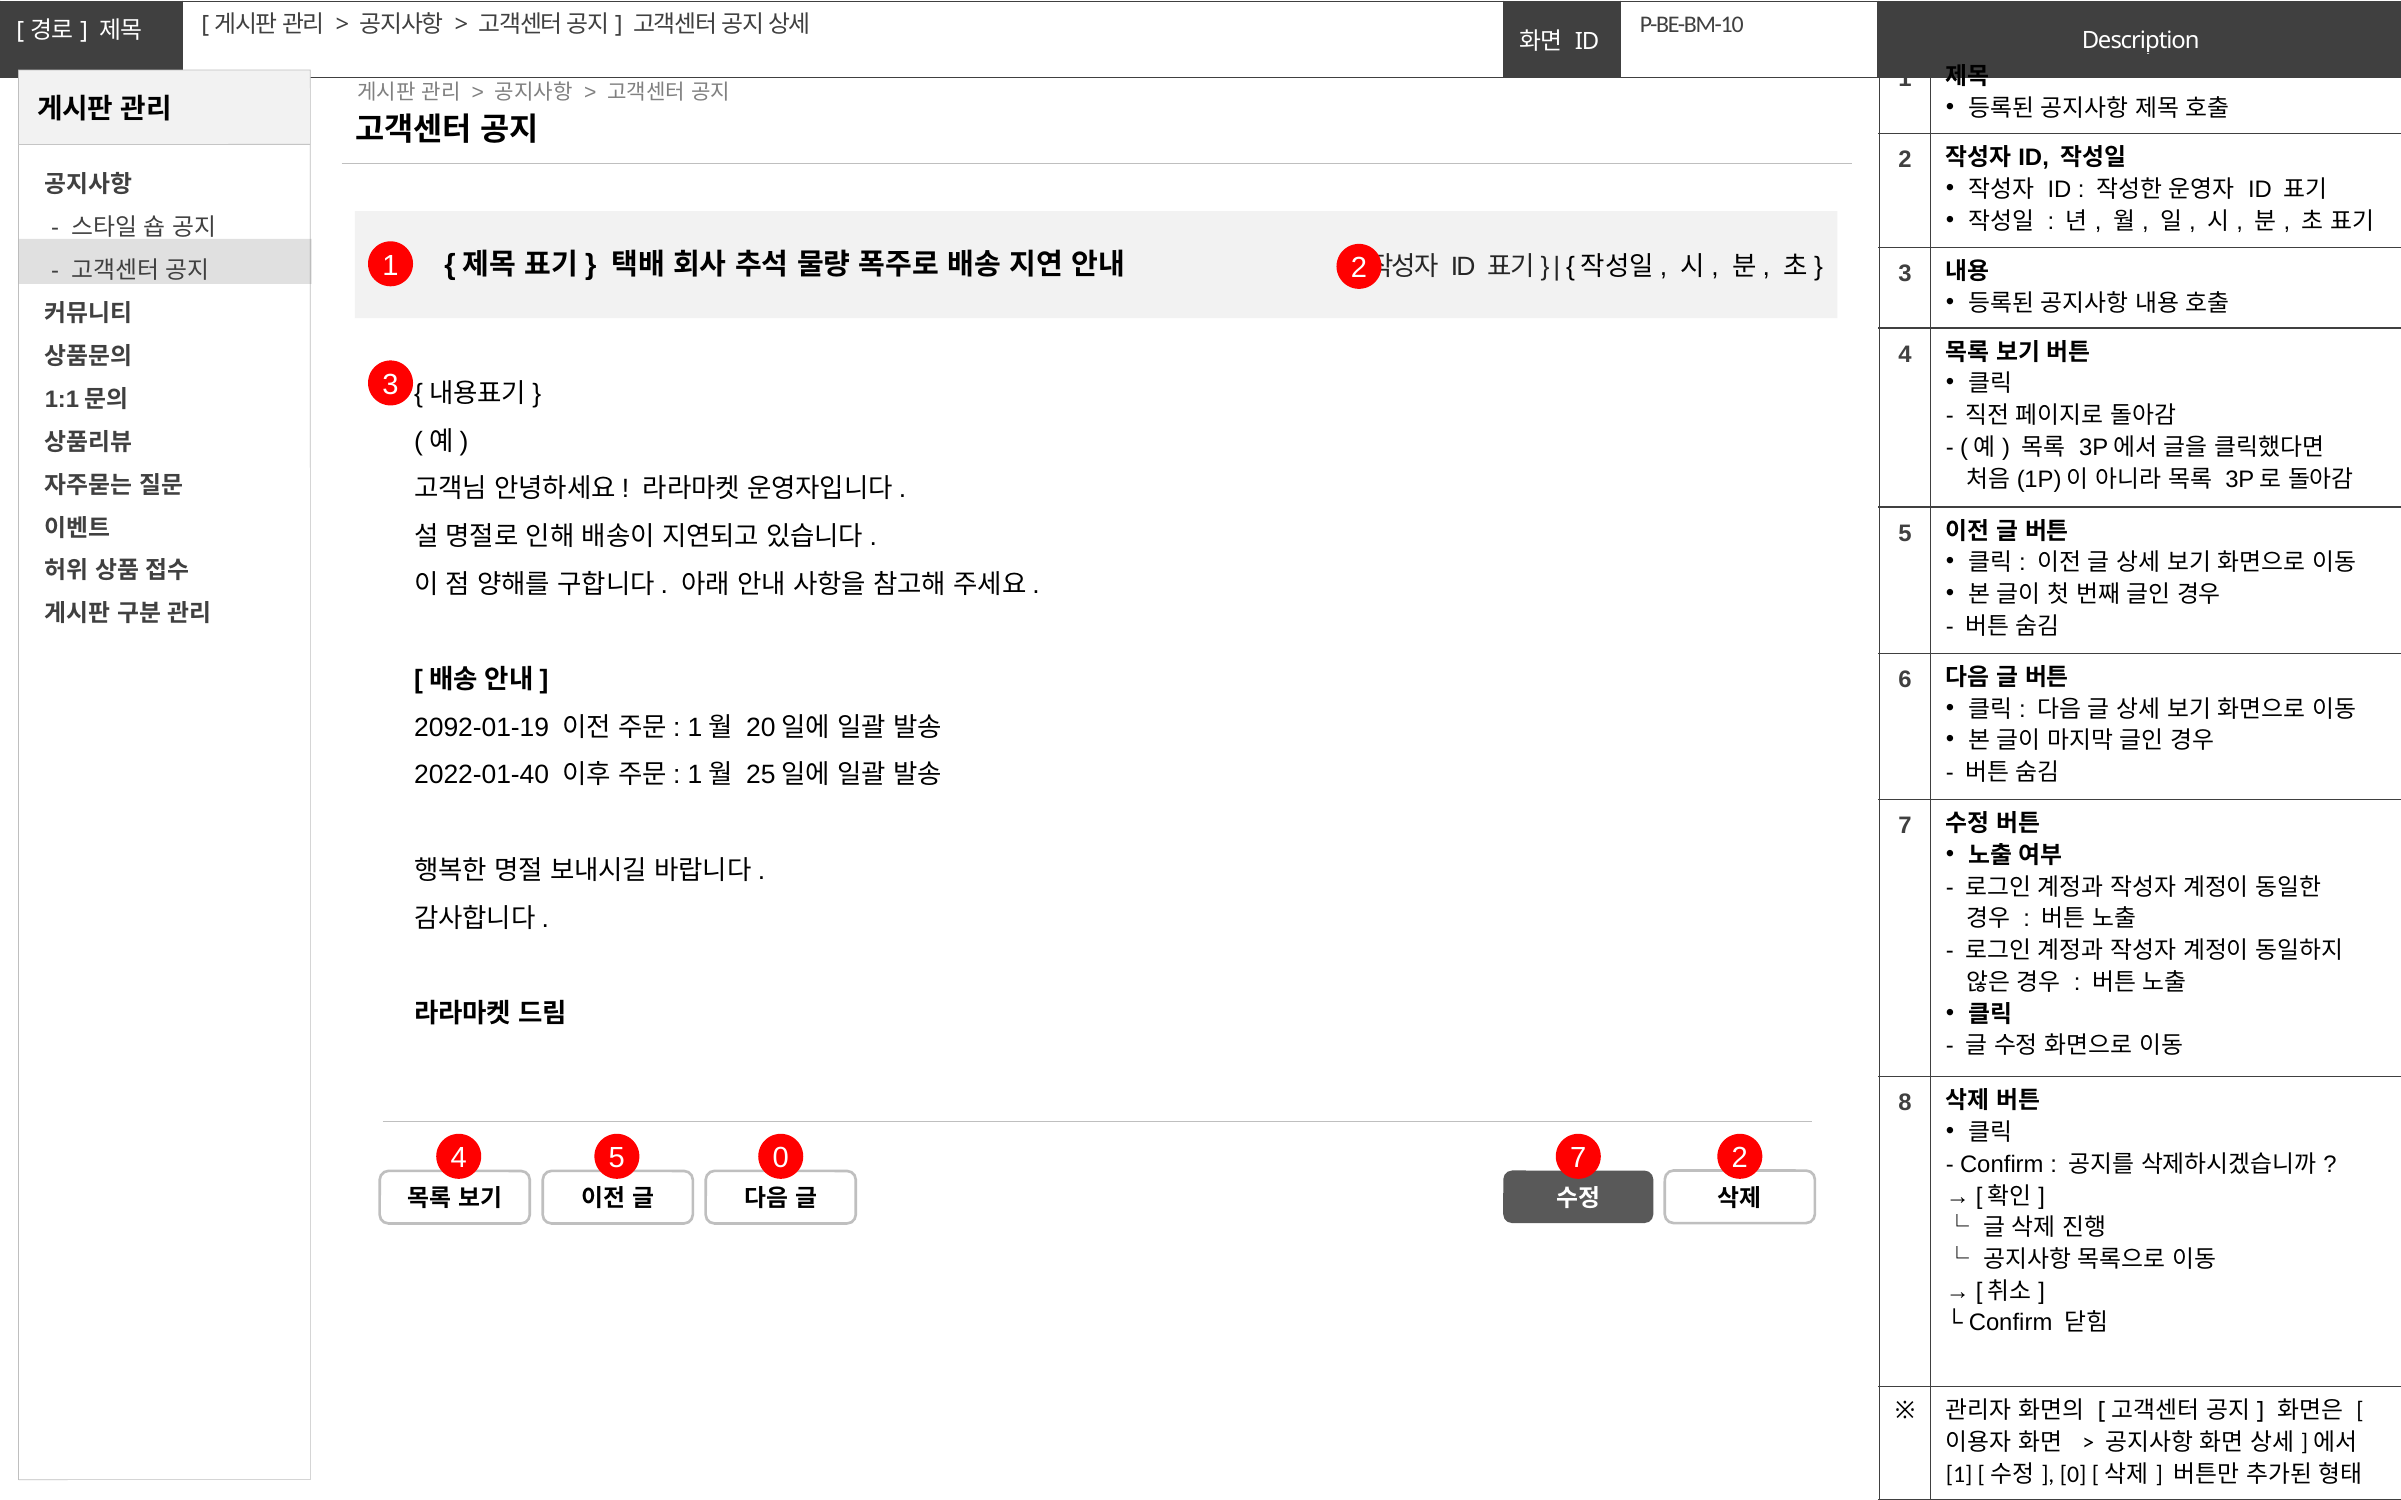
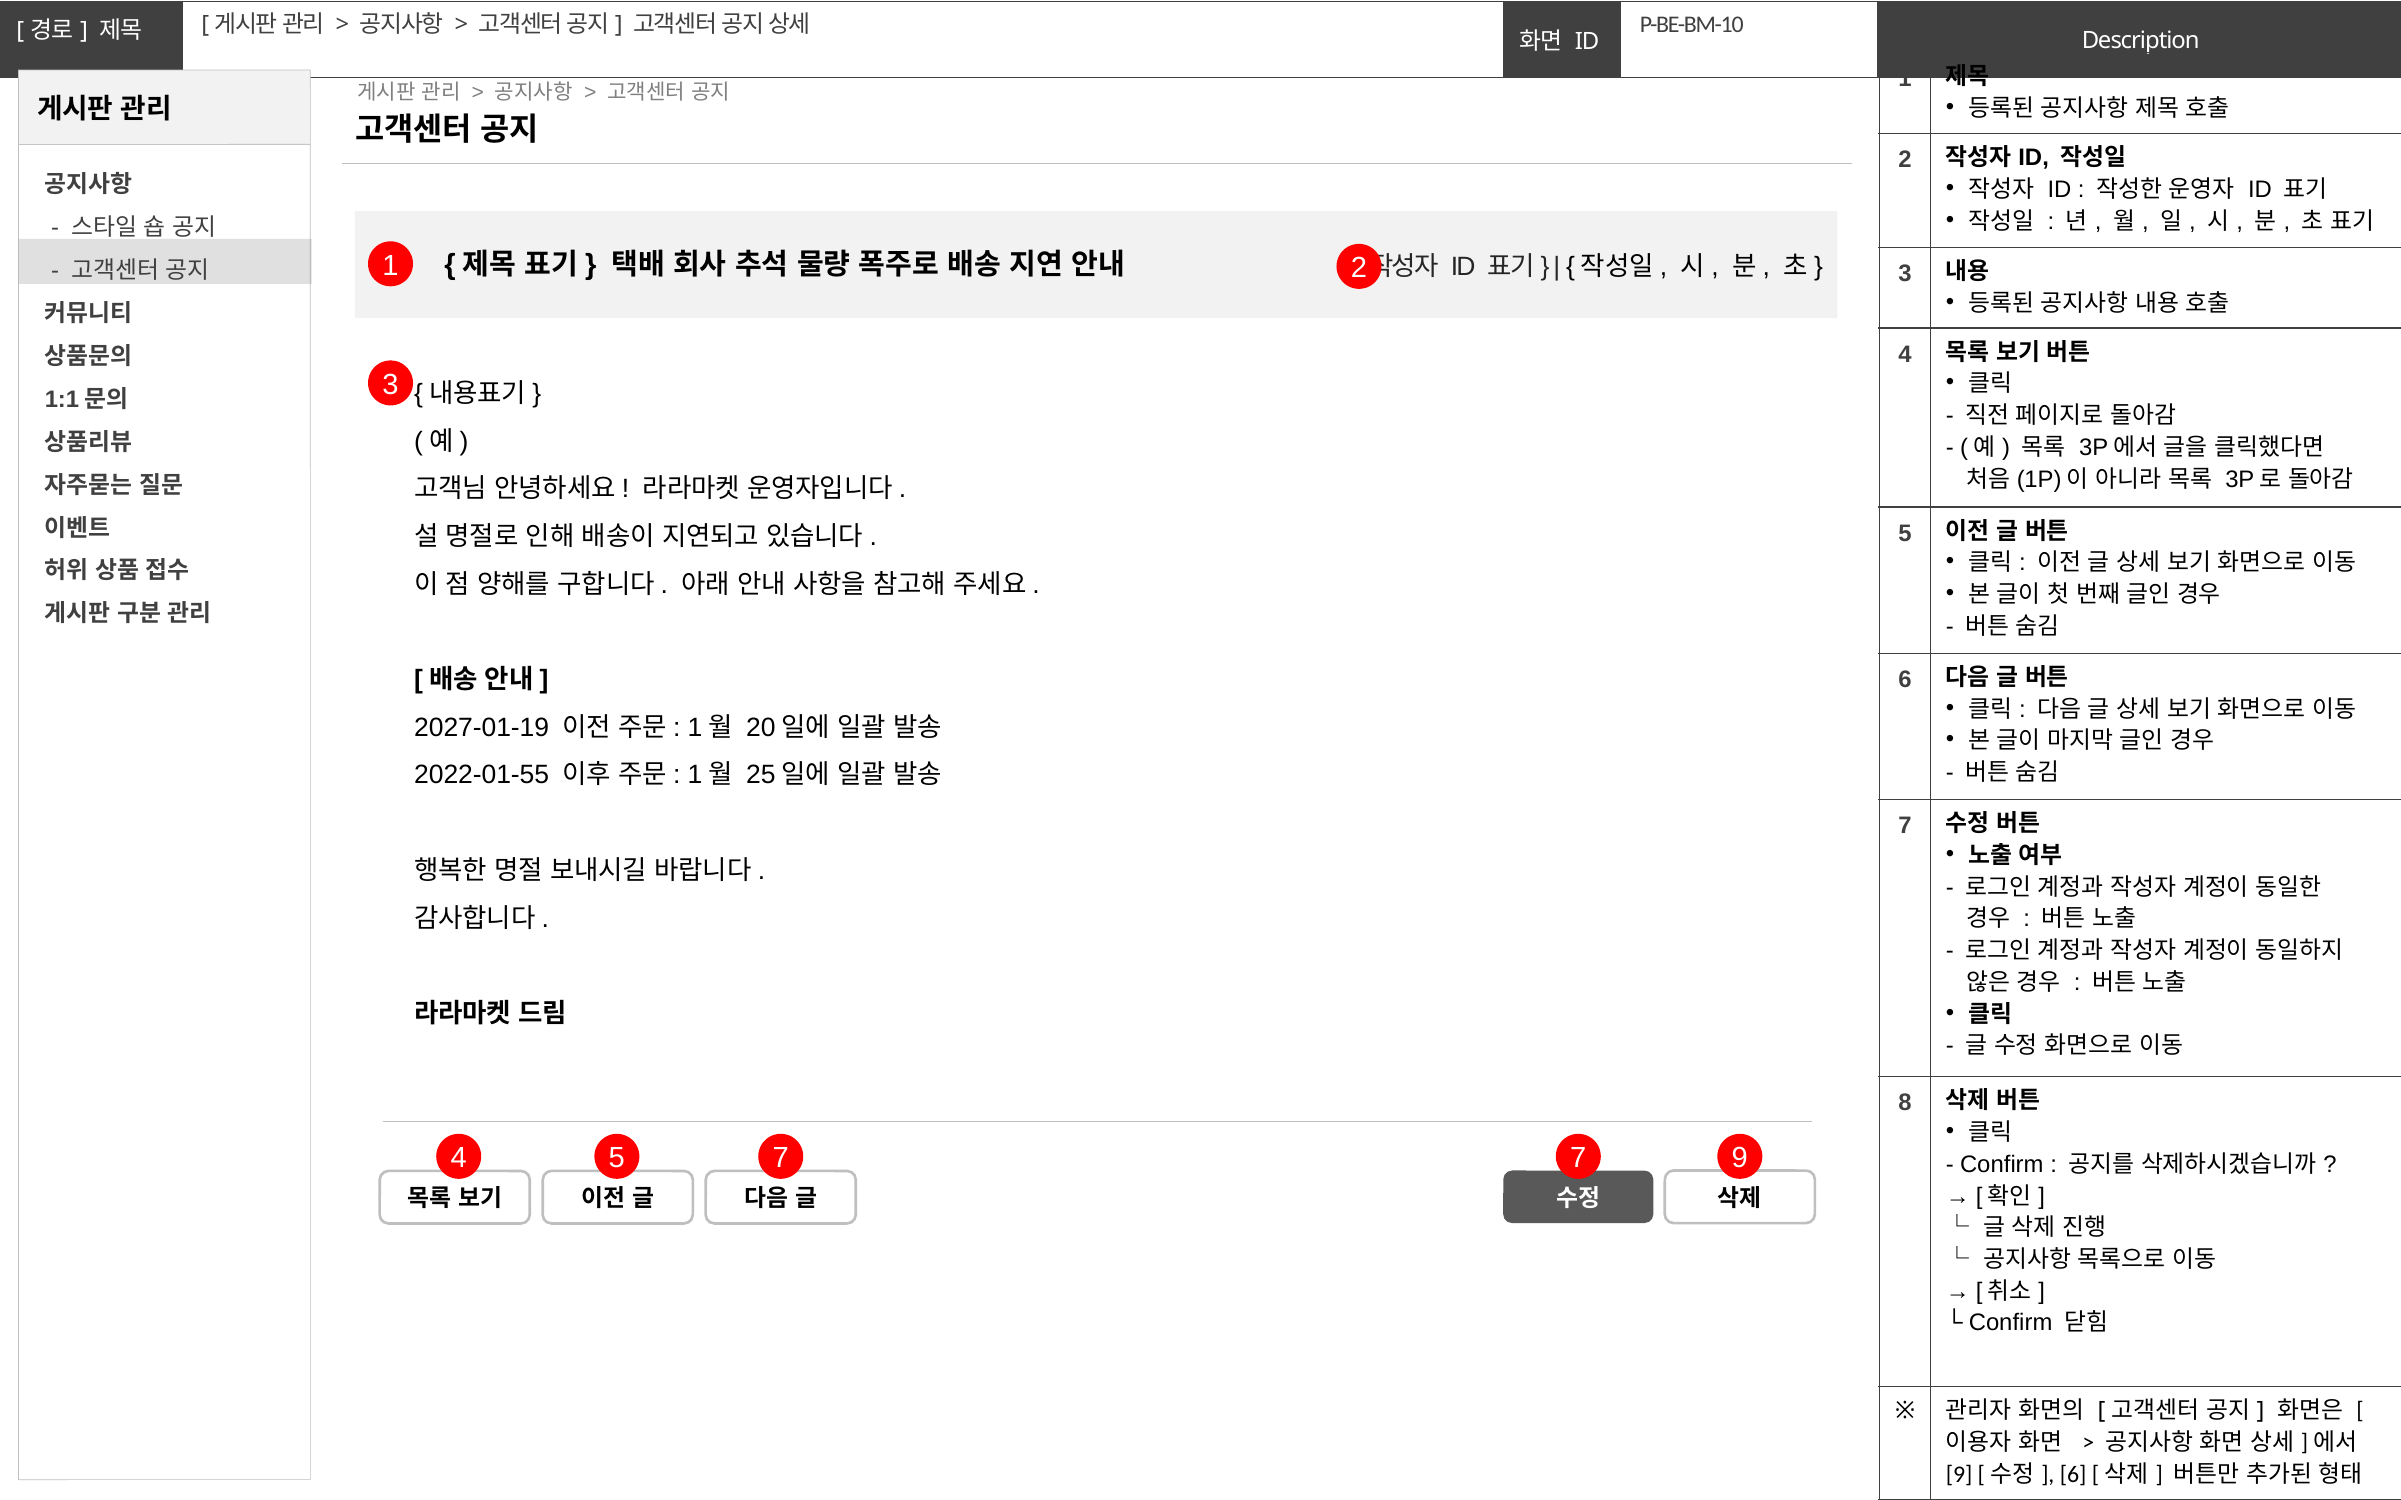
2092-01-19: 2092-01-19 -> 2027-01-19
2022-01-40: 2022-01-40 -> 2022-01-55
5 0: 0 -> 7
7 2: 2 -> 9
1 at (1959, 1475): 1 -> 9
0 at (2073, 1475): 0 -> 6
